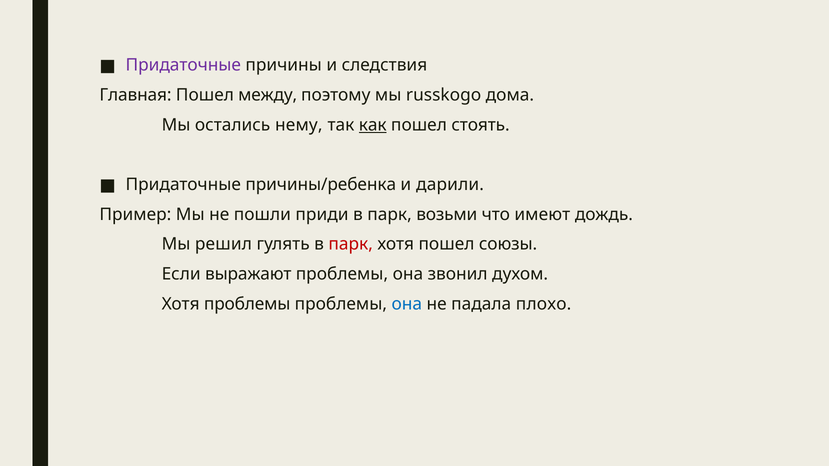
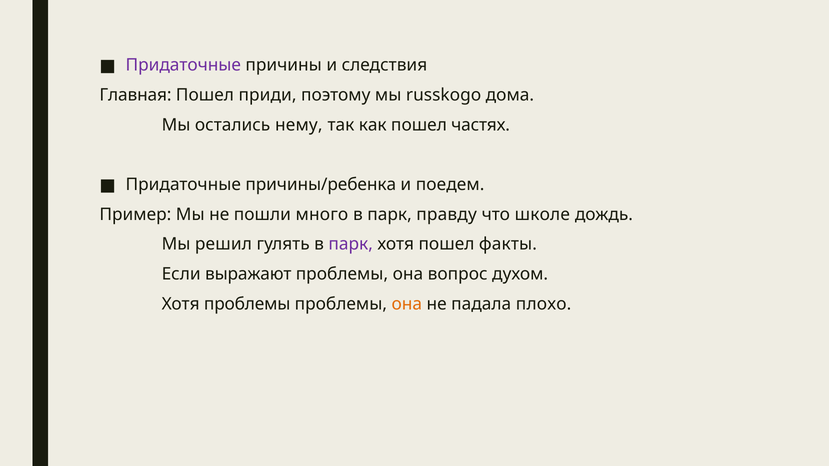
между: между -> приди
как underline: present -> none
стоять: стоять -> частях
дарили: дарили -> поедем
приди: приди -> много
возьми: возьми -> правду
имеют: имеют -> школе
парк at (351, 244) colour: red -> purple
союзы: союзы -> факты
звонил: звонил -> вопрос
она at (407, 304) colour: blue -> orange
